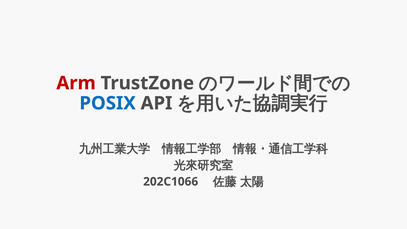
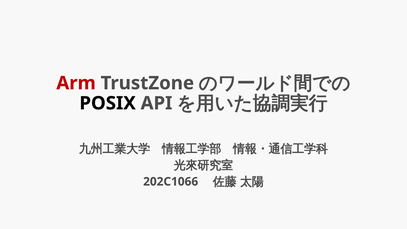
POSIX colour: blue -> black
